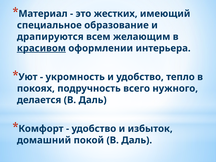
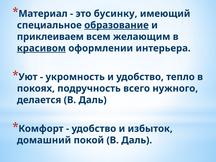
жестких: жестких -> бусинку
образование underline: none -> present
драпируются: драпируются -> приклеиваем
